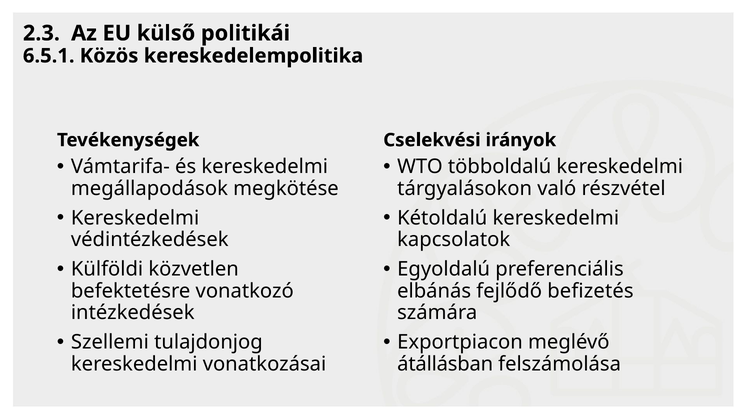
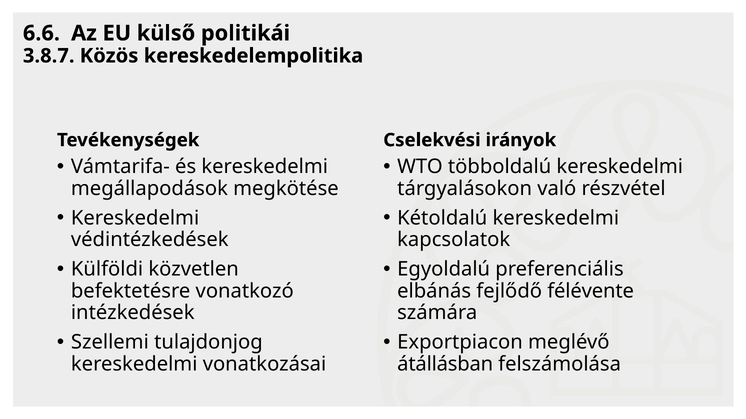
2.3: 2.3 -> 6.6
6.5.1: 6.5.1 -> 3.8.7
befizetés: befizetés -> félévente
